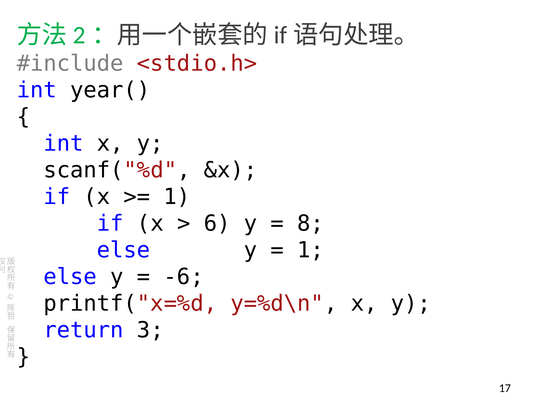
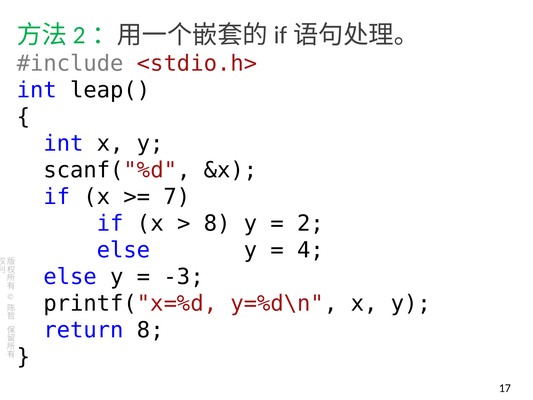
year(: year( -> leap(
1 at (177, 197): 1 -> 7
6 at (217, 223): 6 -> 8
8: 8 -> 2
1 at (311, 250): 1 -> 4
-6: -6 -> -3
return 3: 3 -> 8
